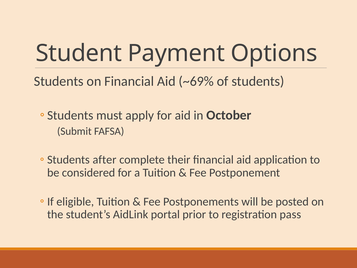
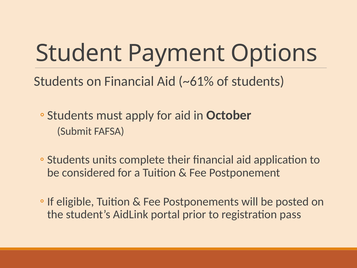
~69%: ~69% -> ~61%
after: after -> units
